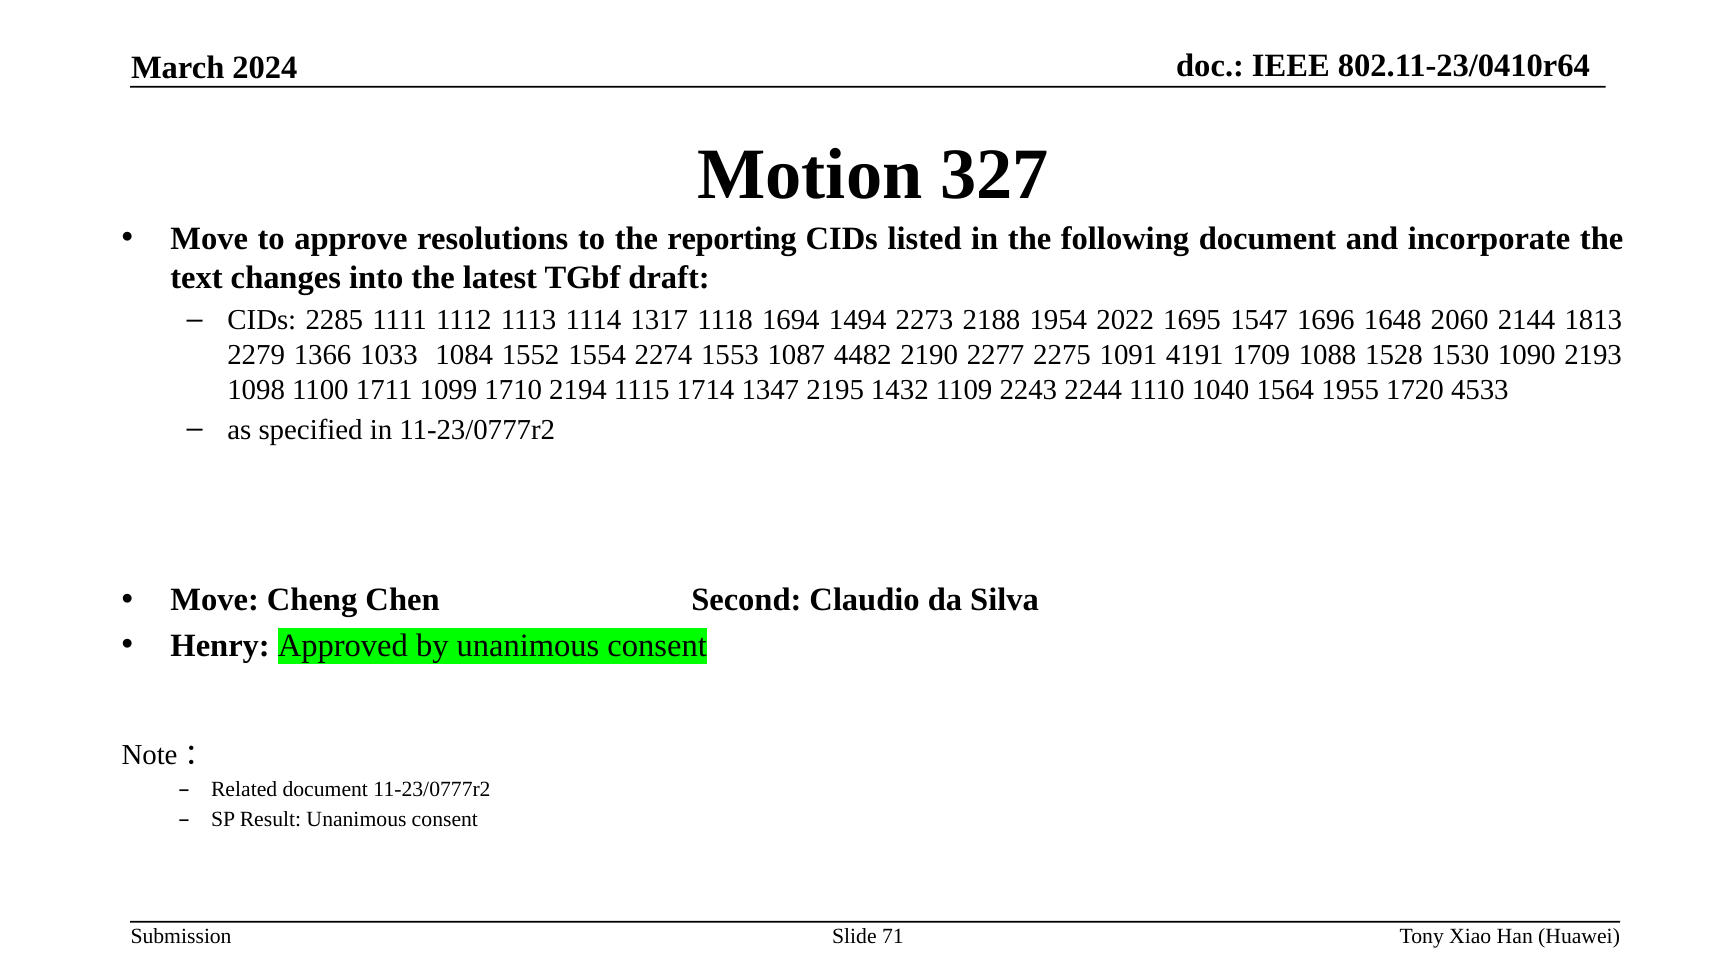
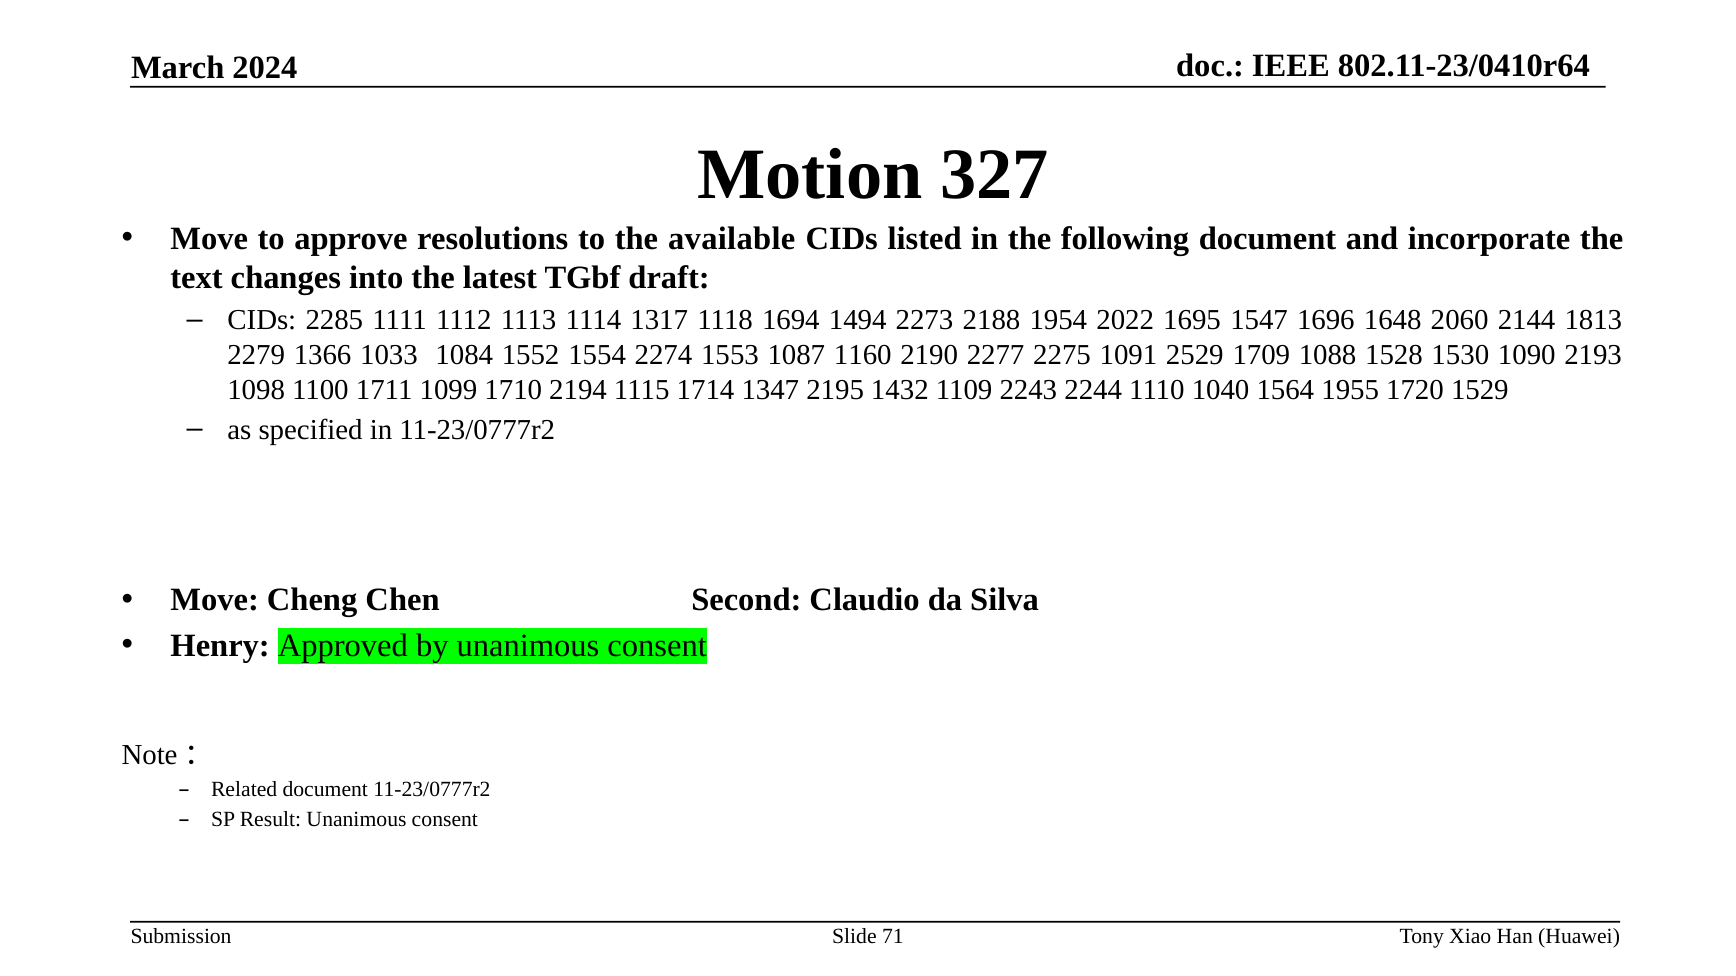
reporting: reporting -> available
4482: 4482 -> 1160
4191: 4191 -> 2529
4533: 4533 -> 1529
